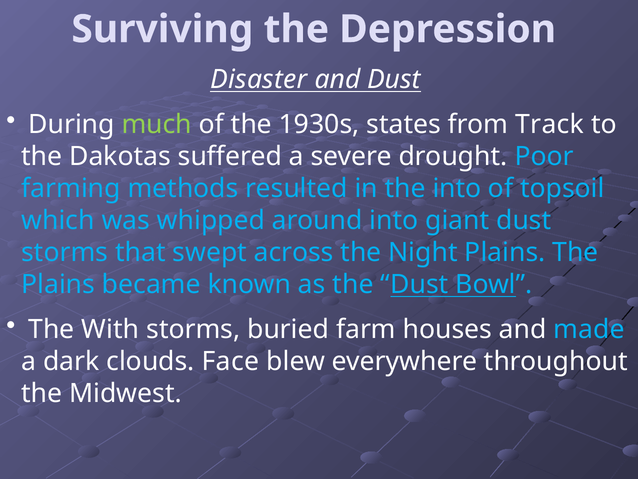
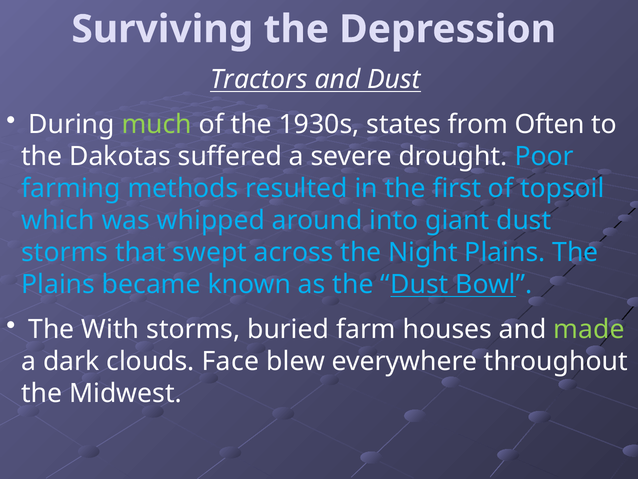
Disaster: Disaster -> Tractors
Track: Track -> Often
the into: into -> first
made colour: light blue -> light green
